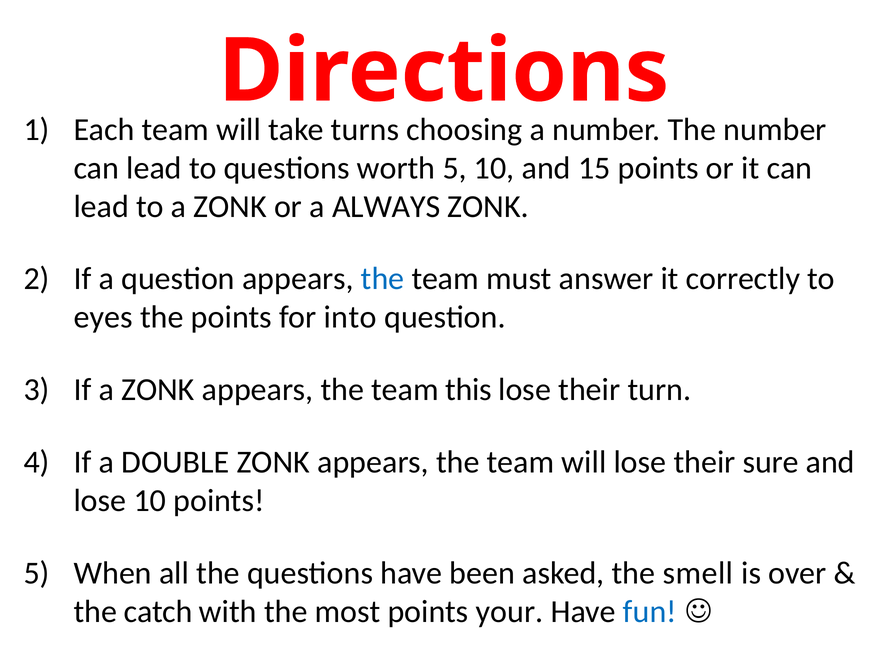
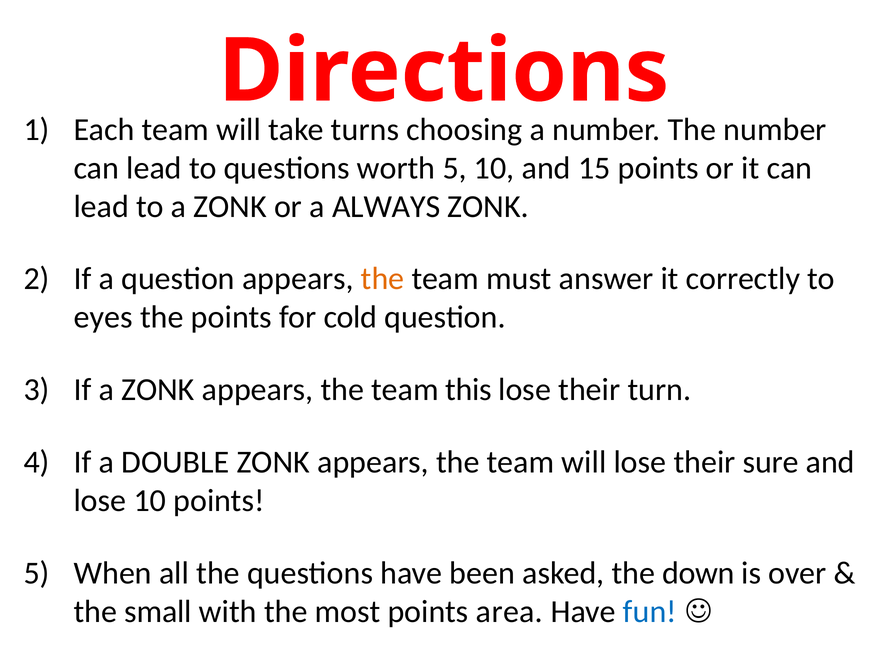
the at (383, 279) colour: blue -> orange
into: into -> cold
smell: smell -> down
catch: catch -> small
your: your -> area
